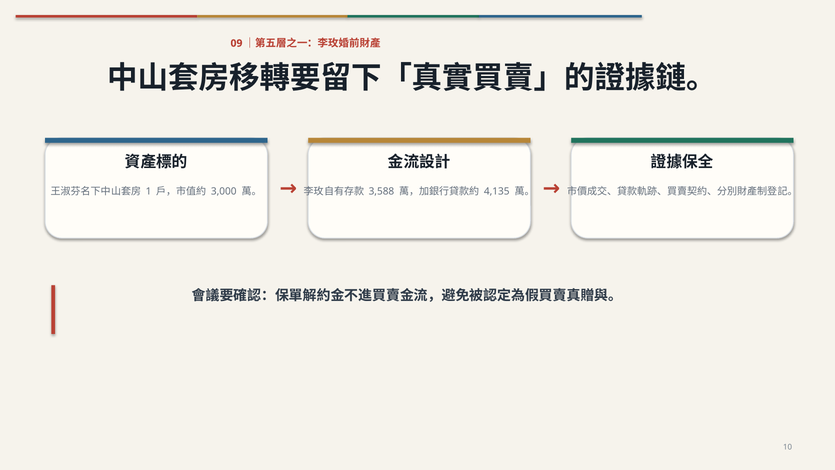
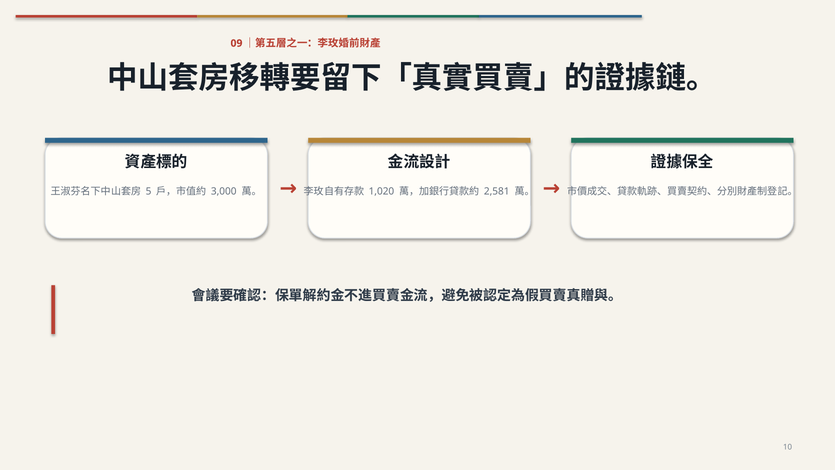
1: 1 -> 5
3,588: 3,588 -> 1,020
4,135: 4,135 -> 2,581
